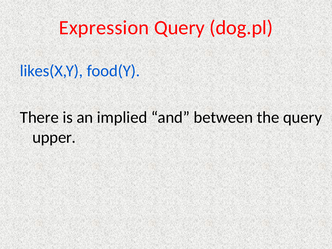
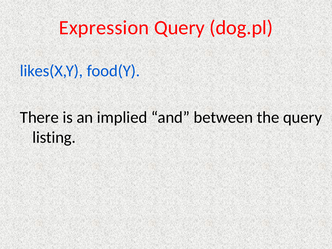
upper: upper -> listing
